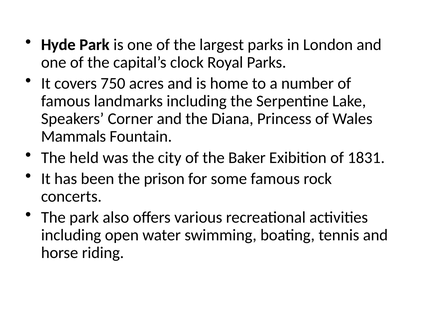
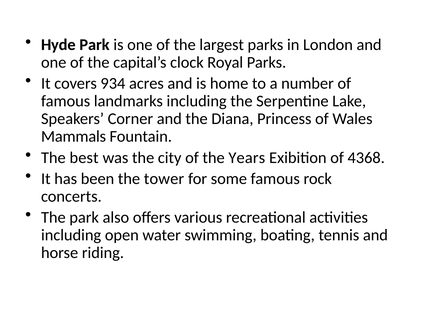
750: 750 -> 934
held: held -> best
Baker: Baker -> Years
1831: 1831 -> 4368
prison: prison -> tower
